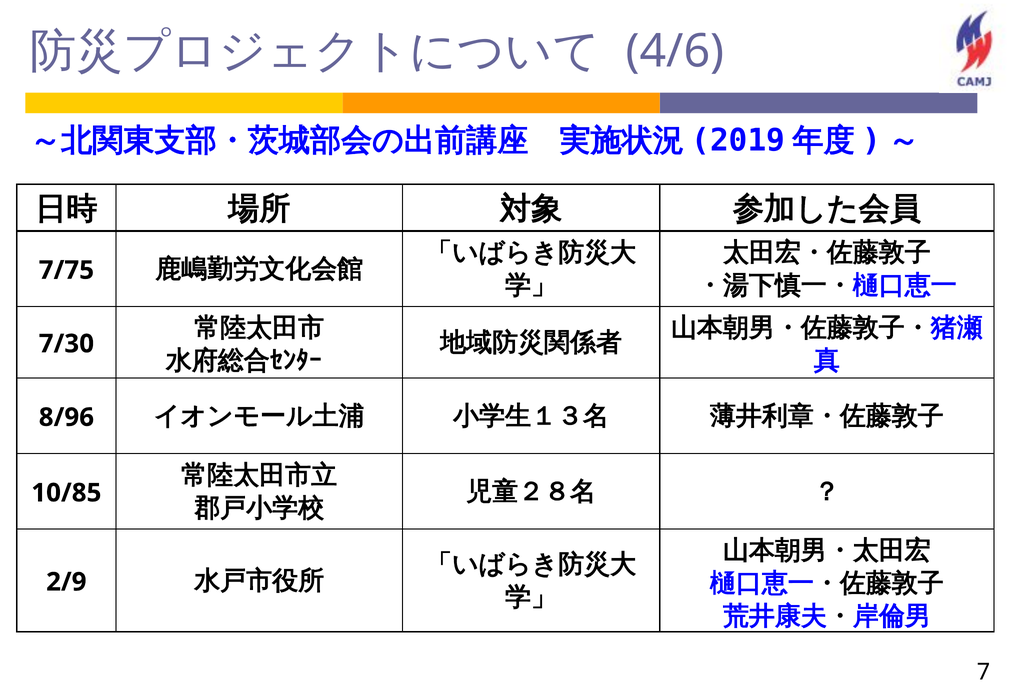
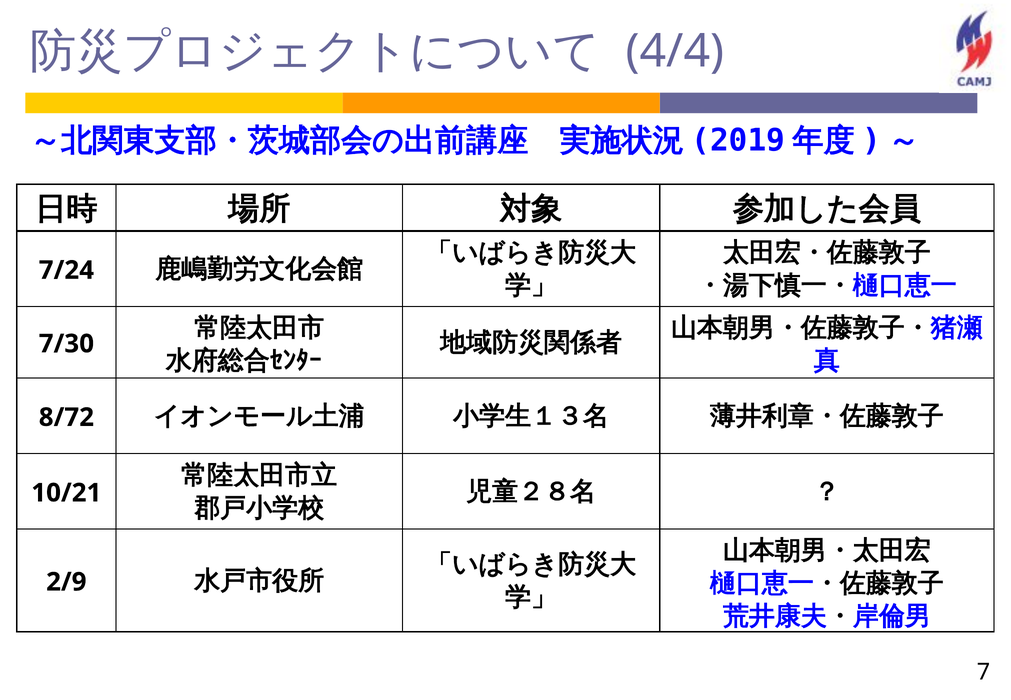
4/6: 4/6 -> 4/4
7/75: 7/75 -> 7/24
8/96: 8/96 -> 8/72
10/85: 10/85 -> 10/21
